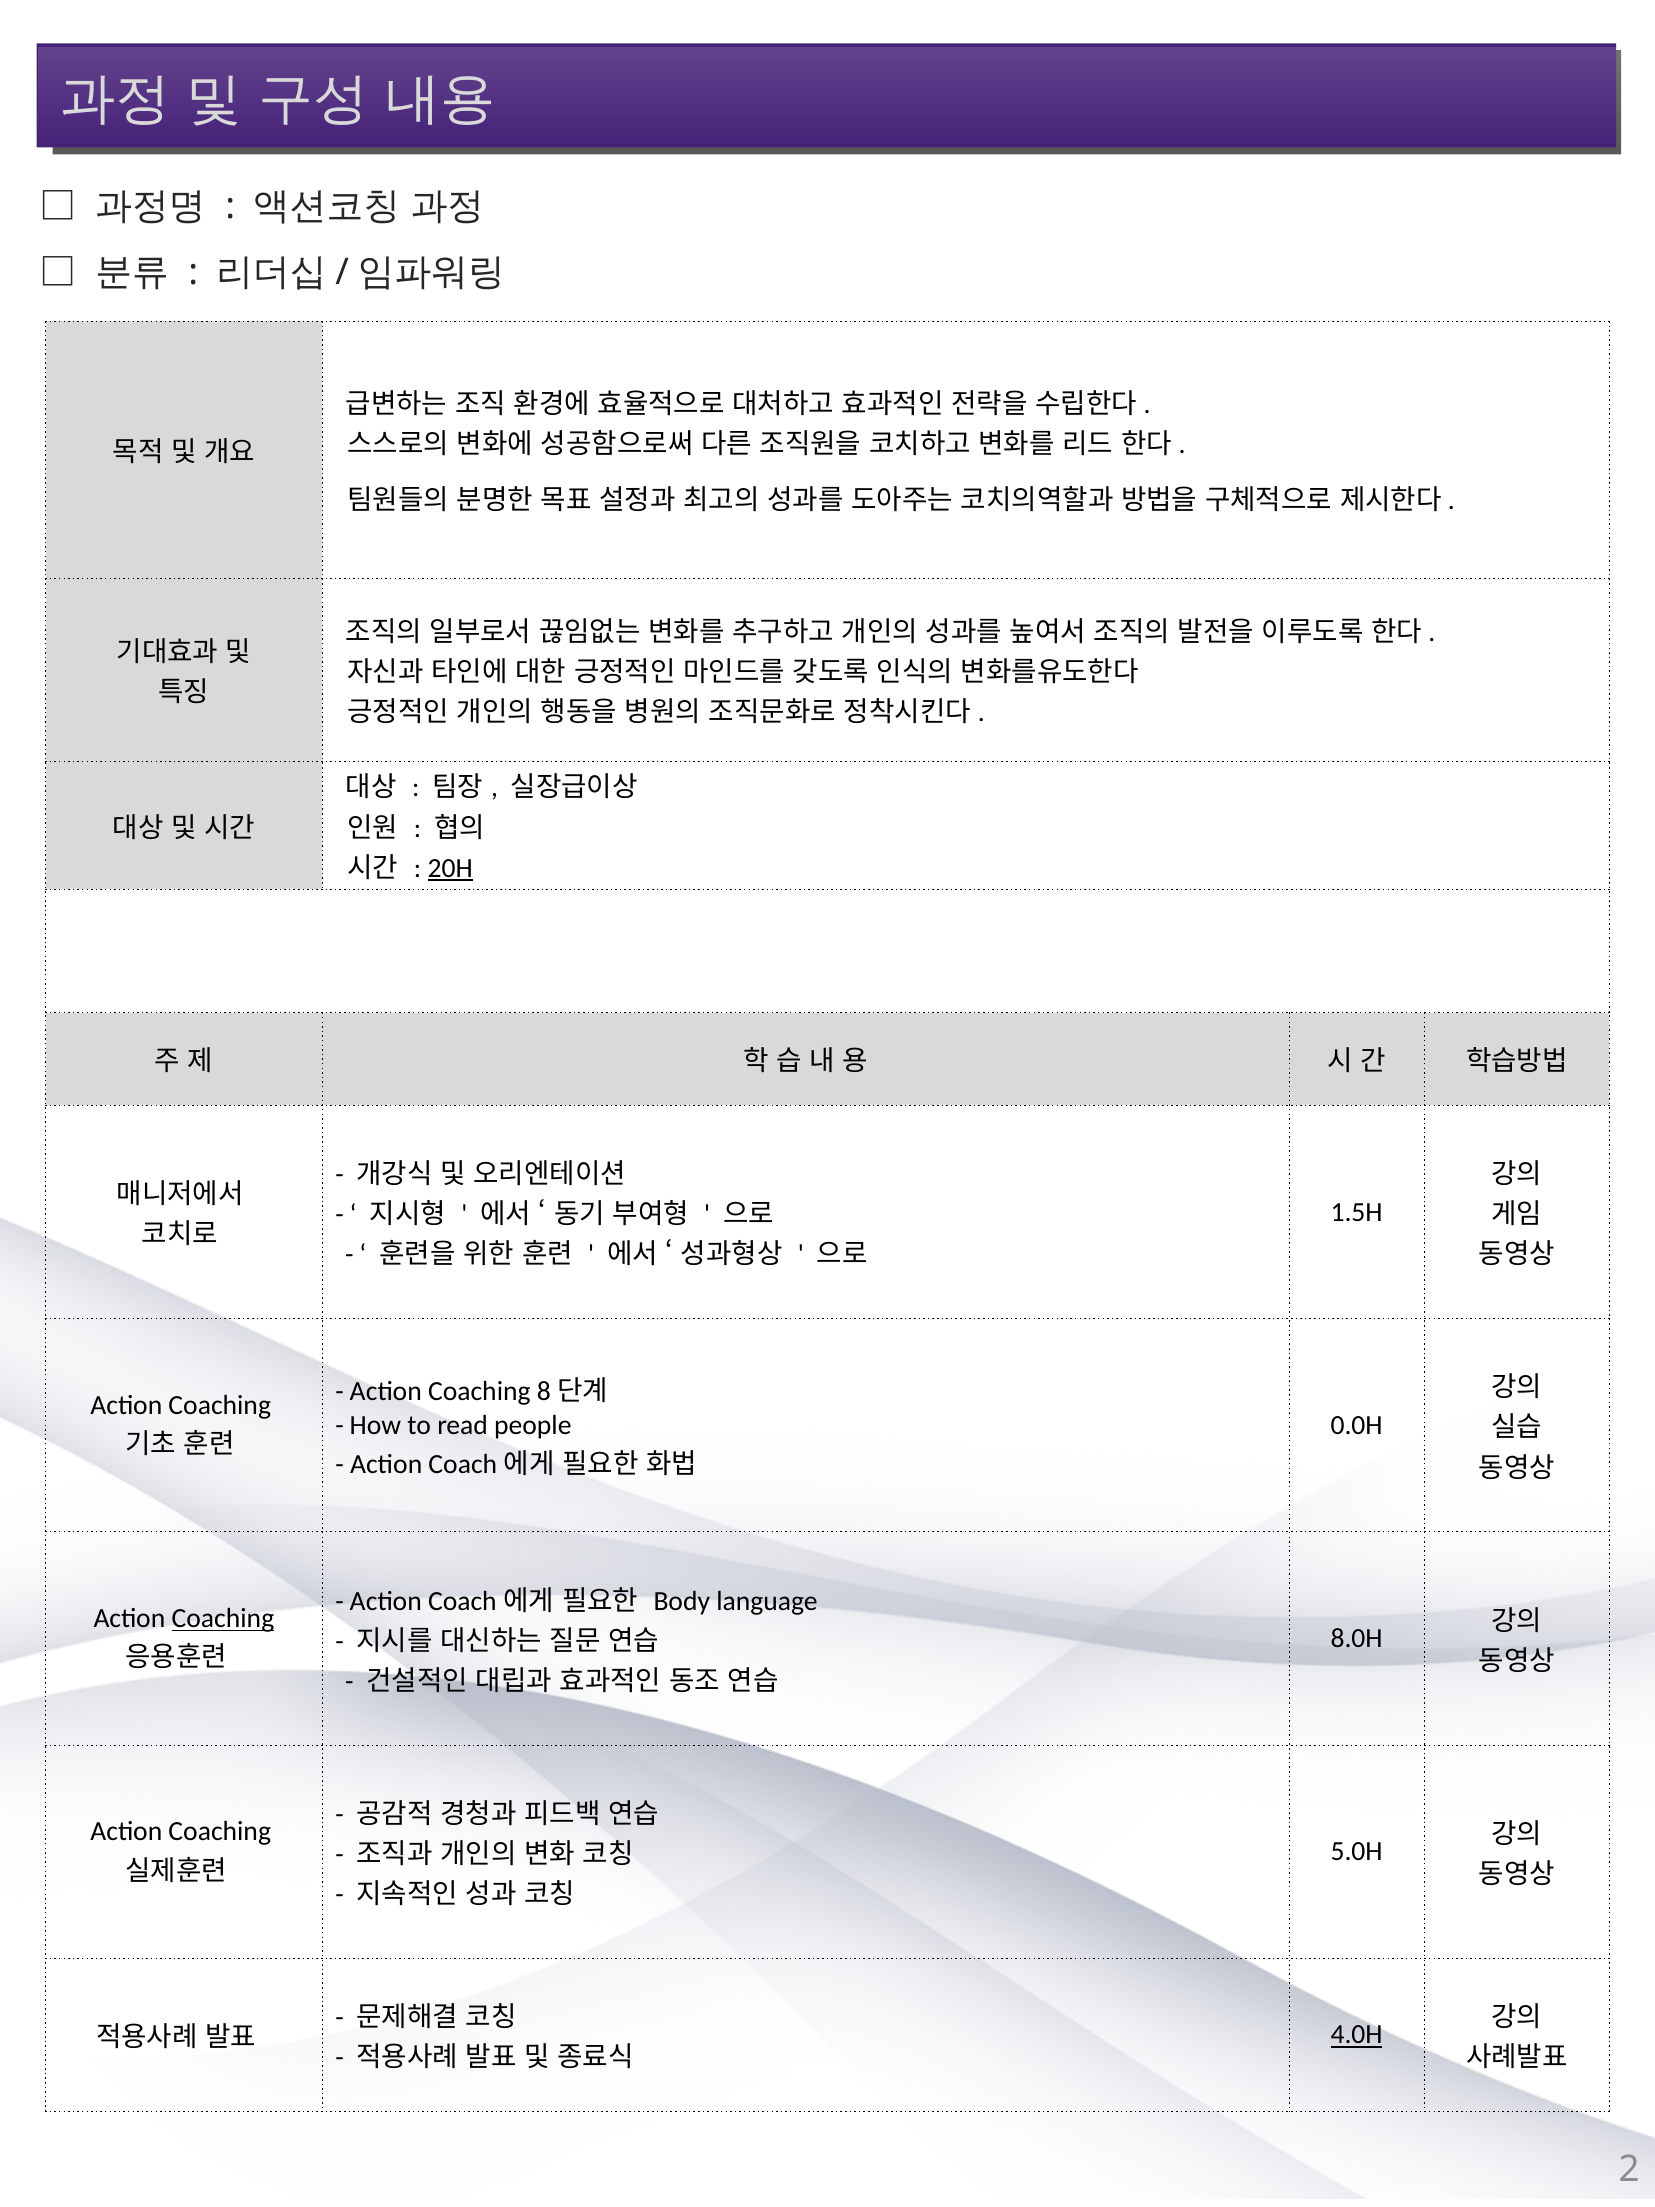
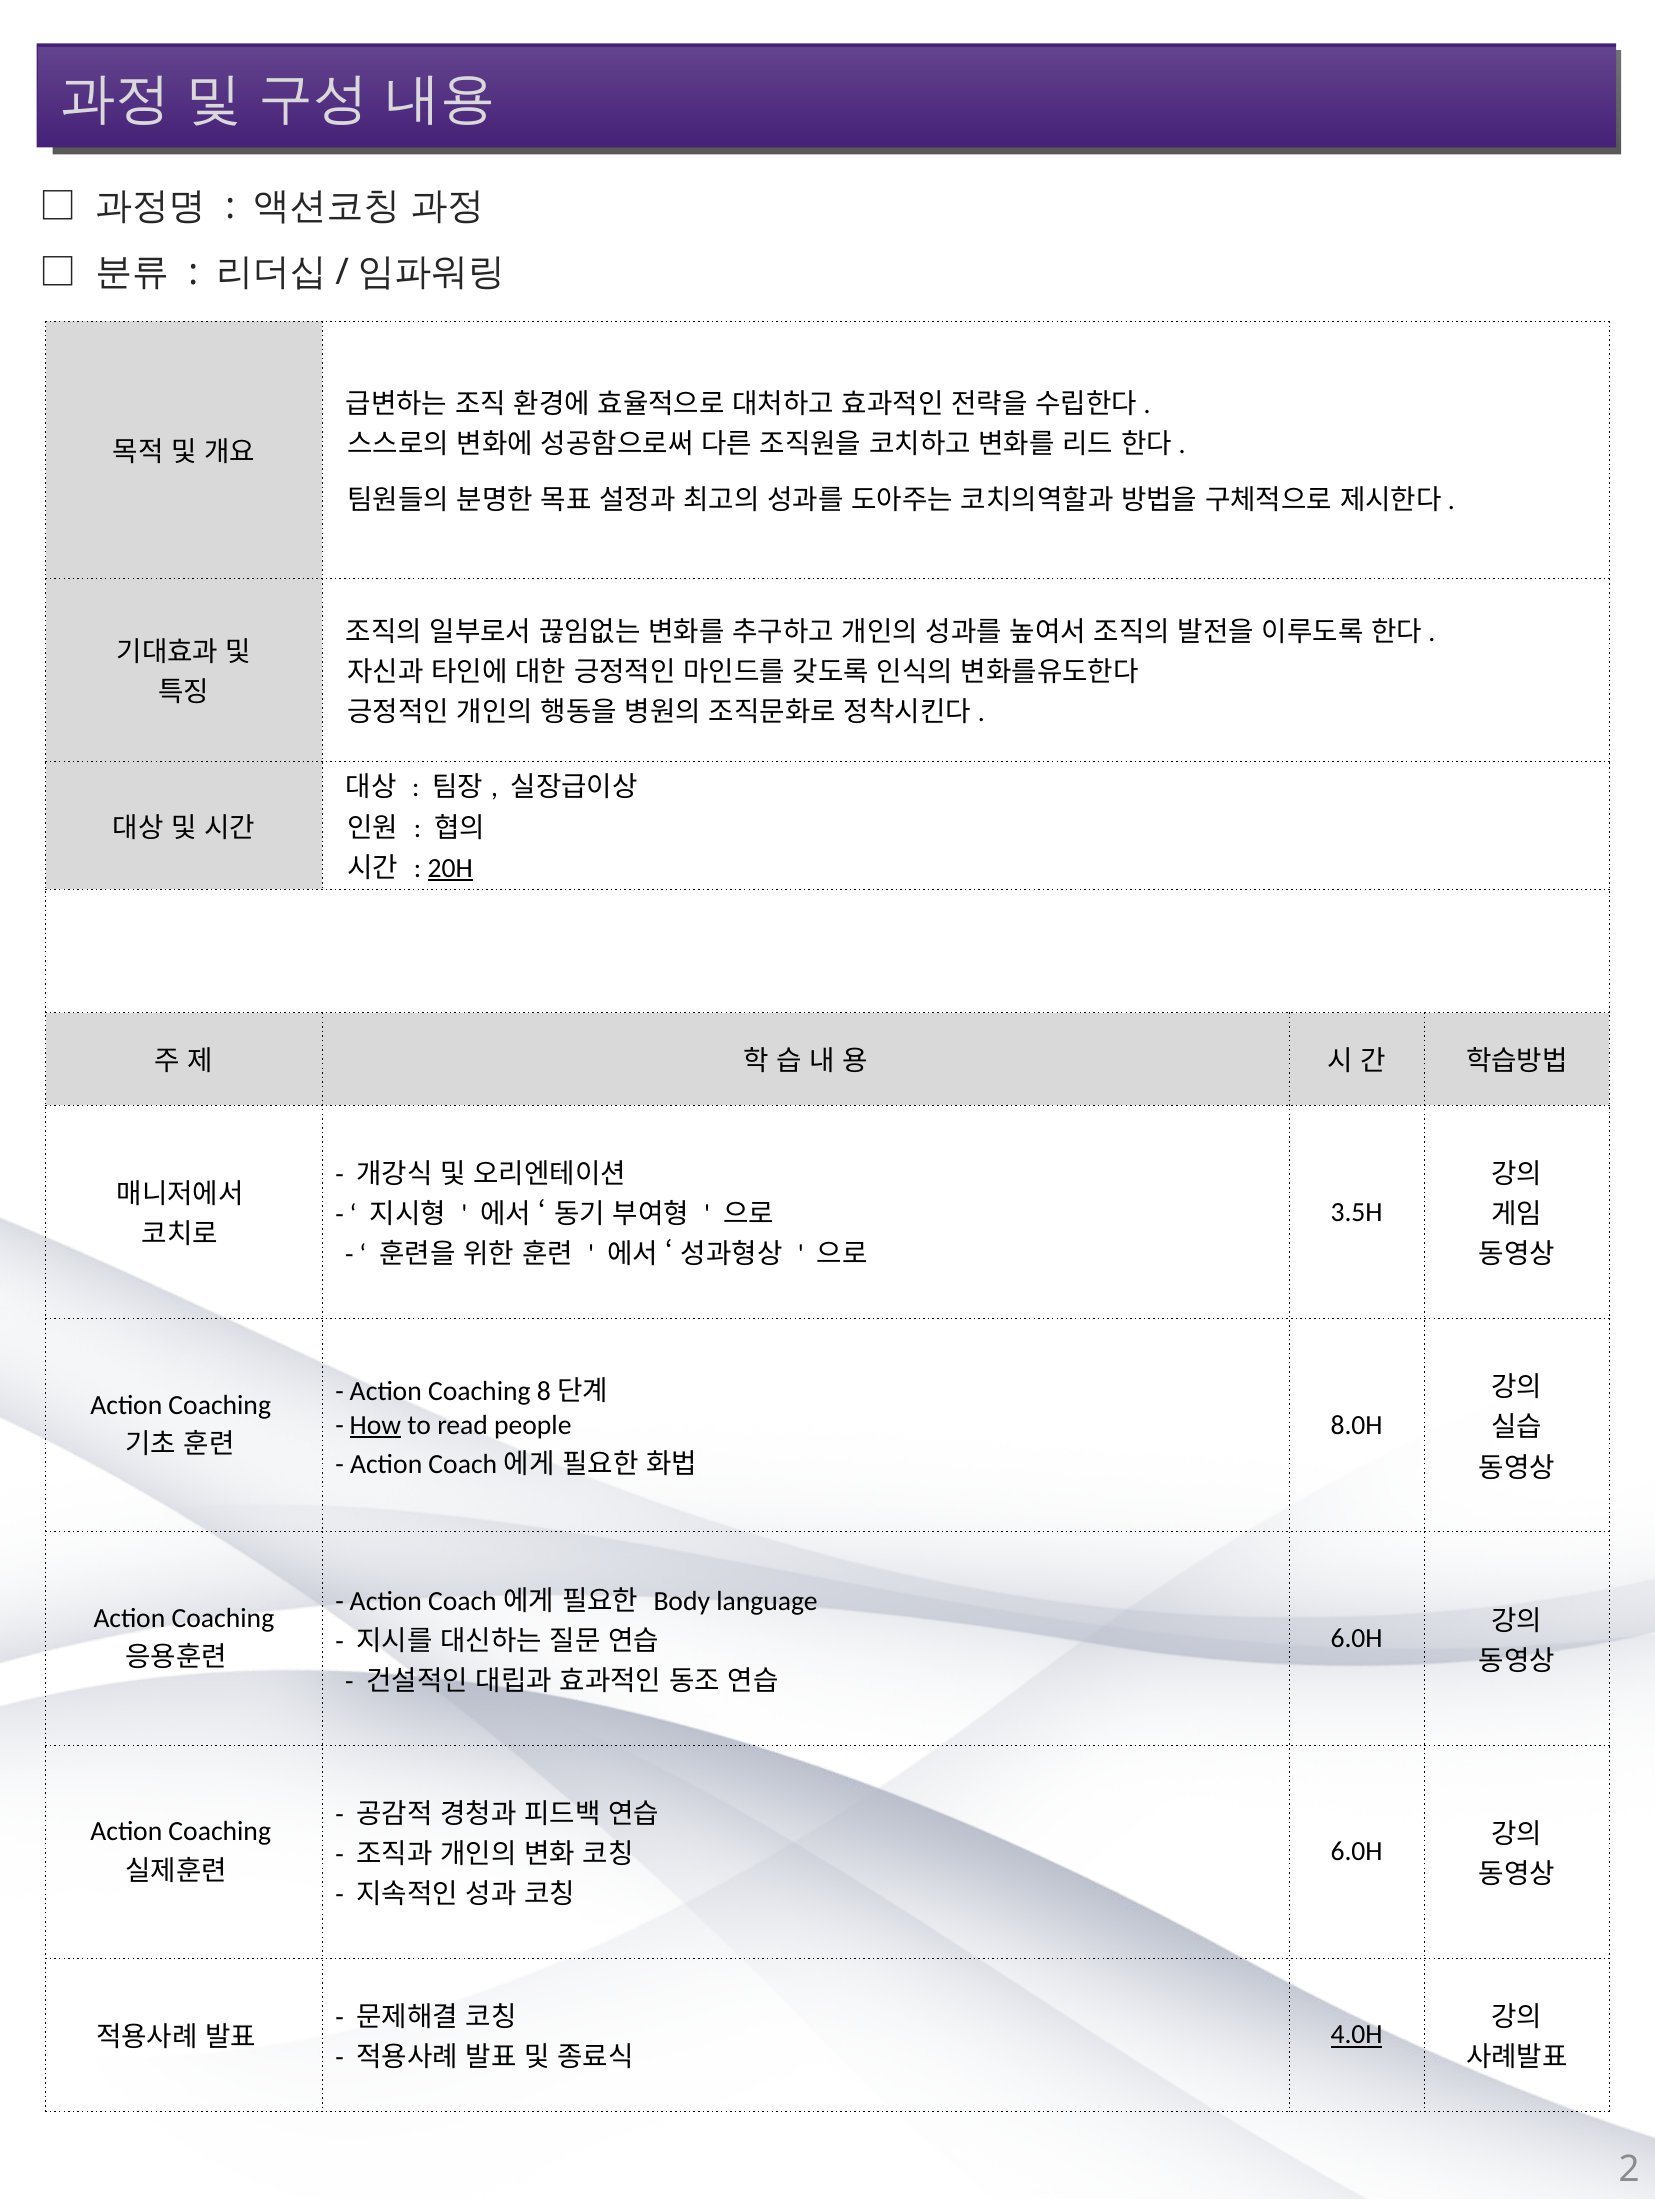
1.5H: 1.5H -> 3.5H
How underline: none -> present
0.0H: 0.0H -> 8.0H
Coaching at (223, 1618) underline: present -> none
8.0H at (1357, 1638): 8.0H -> 6.0H
5.0H at (1357, 1852): 5.0H -> 6.0H
